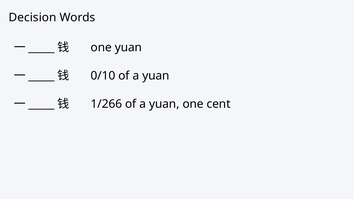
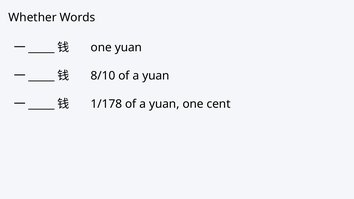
Decision: Decision -> Whether
0/10: 0/10 -> 8/10
1/266: 1/266 -> 1/178
